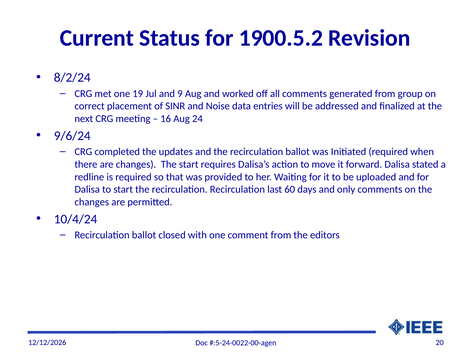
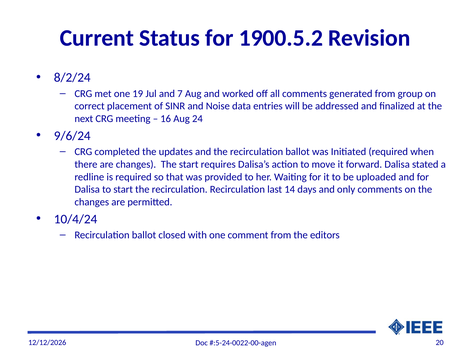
9: 9 -> 7
60: 60 -> 14
